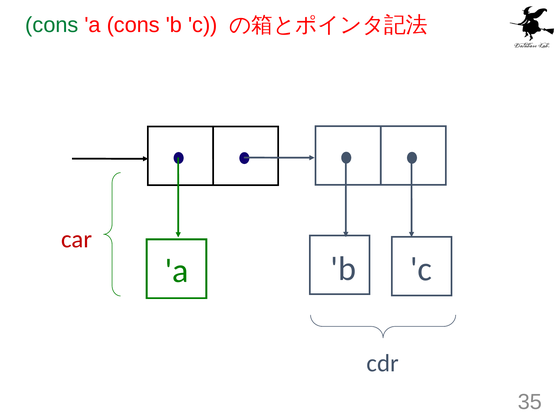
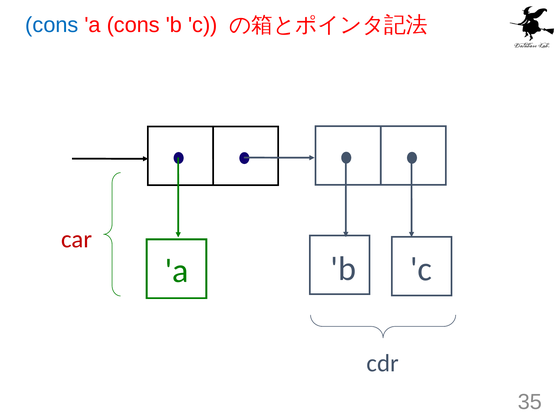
cons at (52, 25) colour: green -> blue
